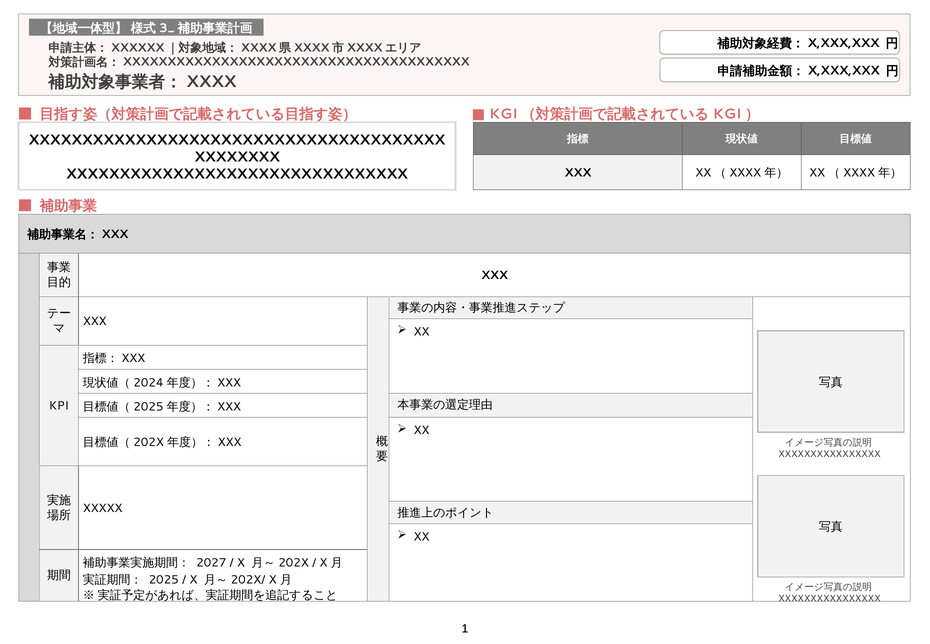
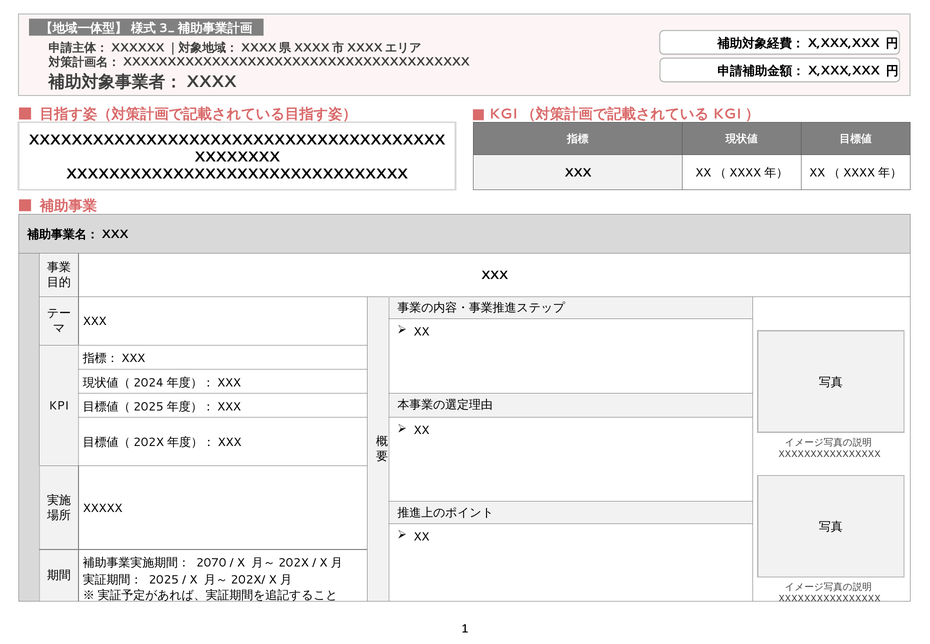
2027: 2027 -> 2070
